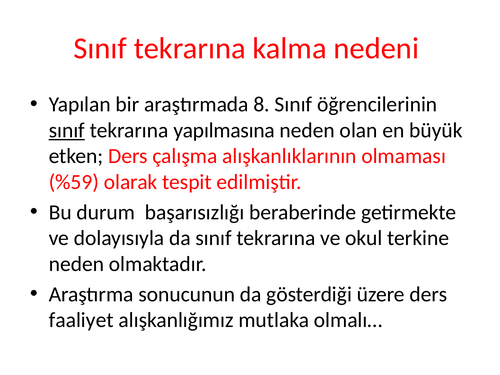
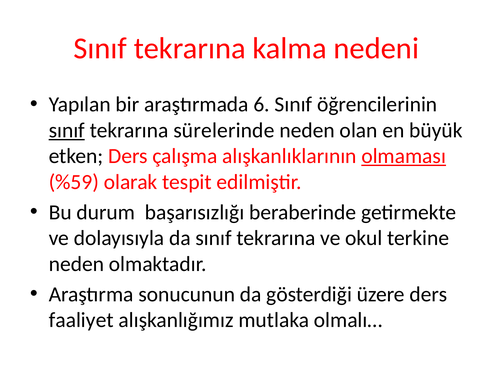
8: 8 -> 6
yapılmasına: yapılmasına -> sürelerinde
olmaması underline: none -> present
